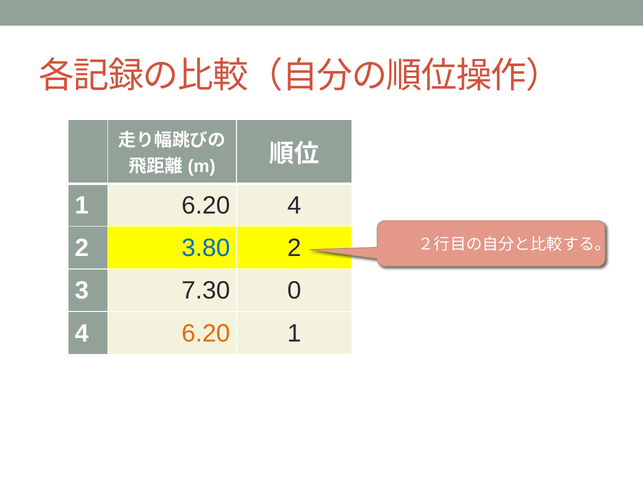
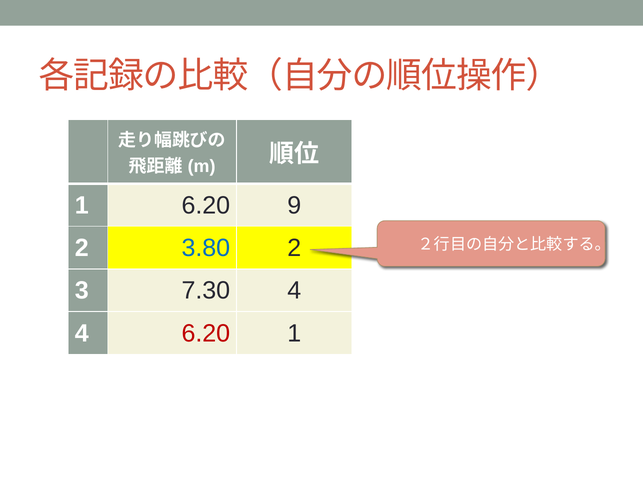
6.20 4: 4 -> 9
7.30 0: 0 -> 4
6.20 at (206, 334) colour: orange -> red
